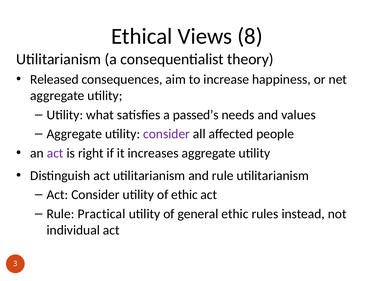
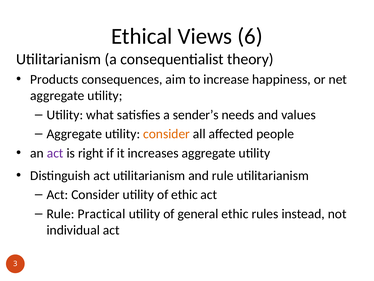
8: 8 -> 6
Released: Released -> Products
passed’s: passed’s -> sender’s
consider at (167, 134) colour: purple -> orange
